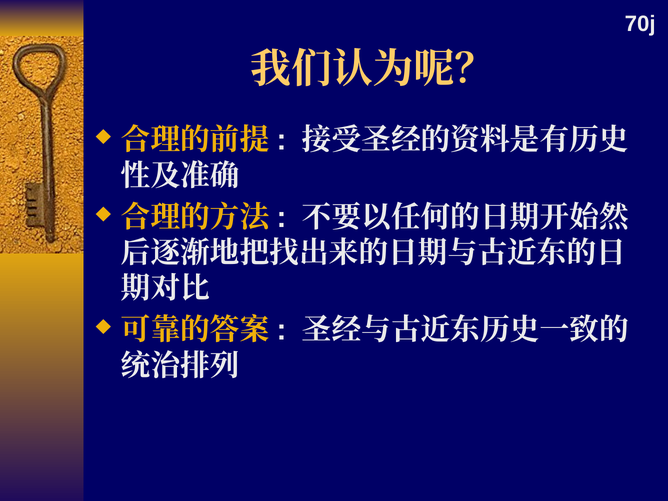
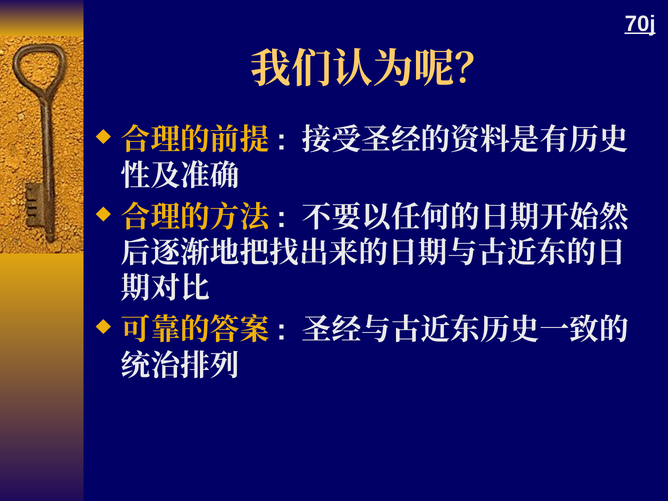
70j underline: none -> present
